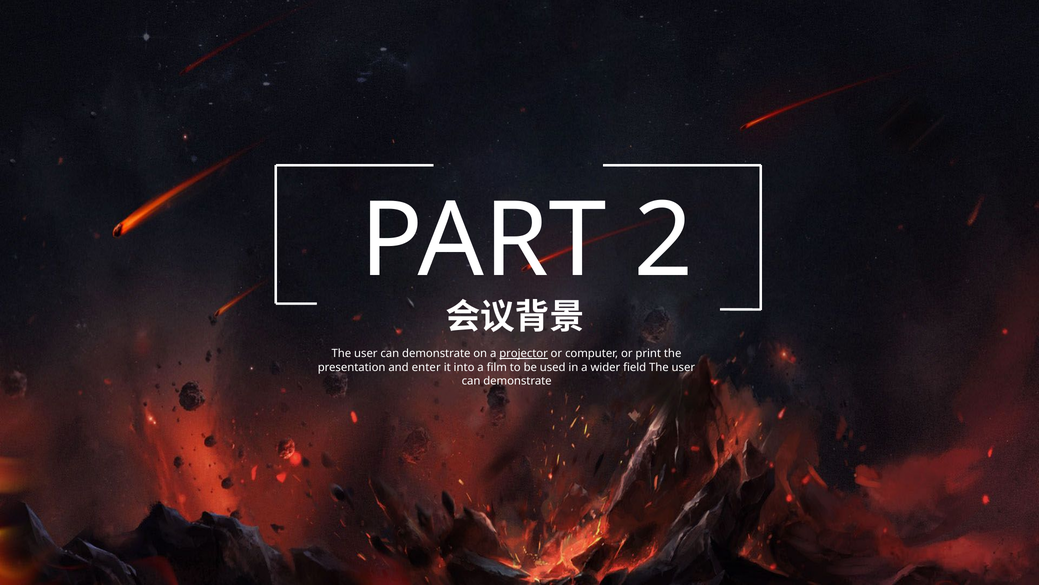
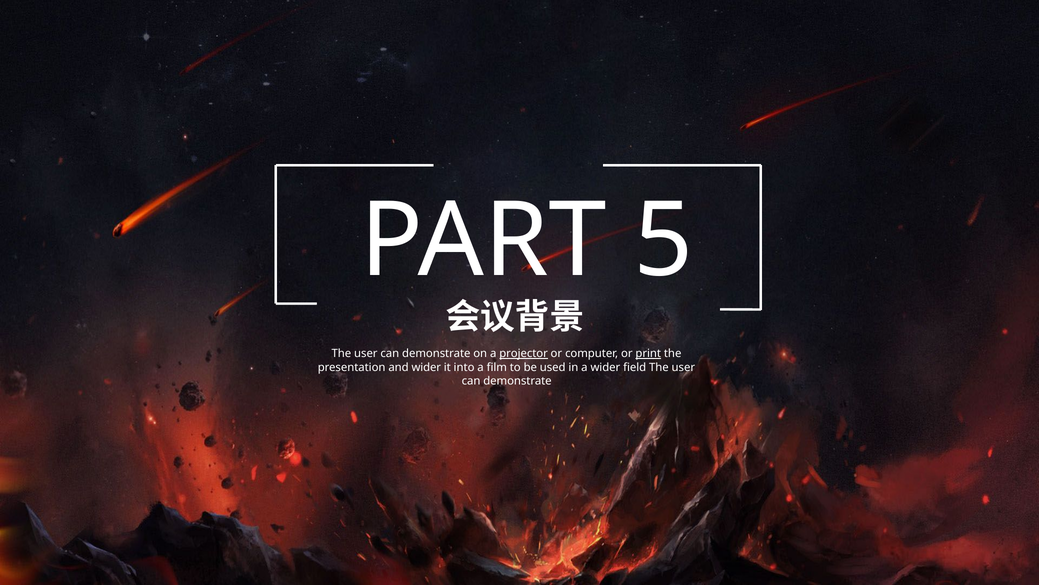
2: 2 -> 5
print underline: none -> present
and enter: enter -> wider
